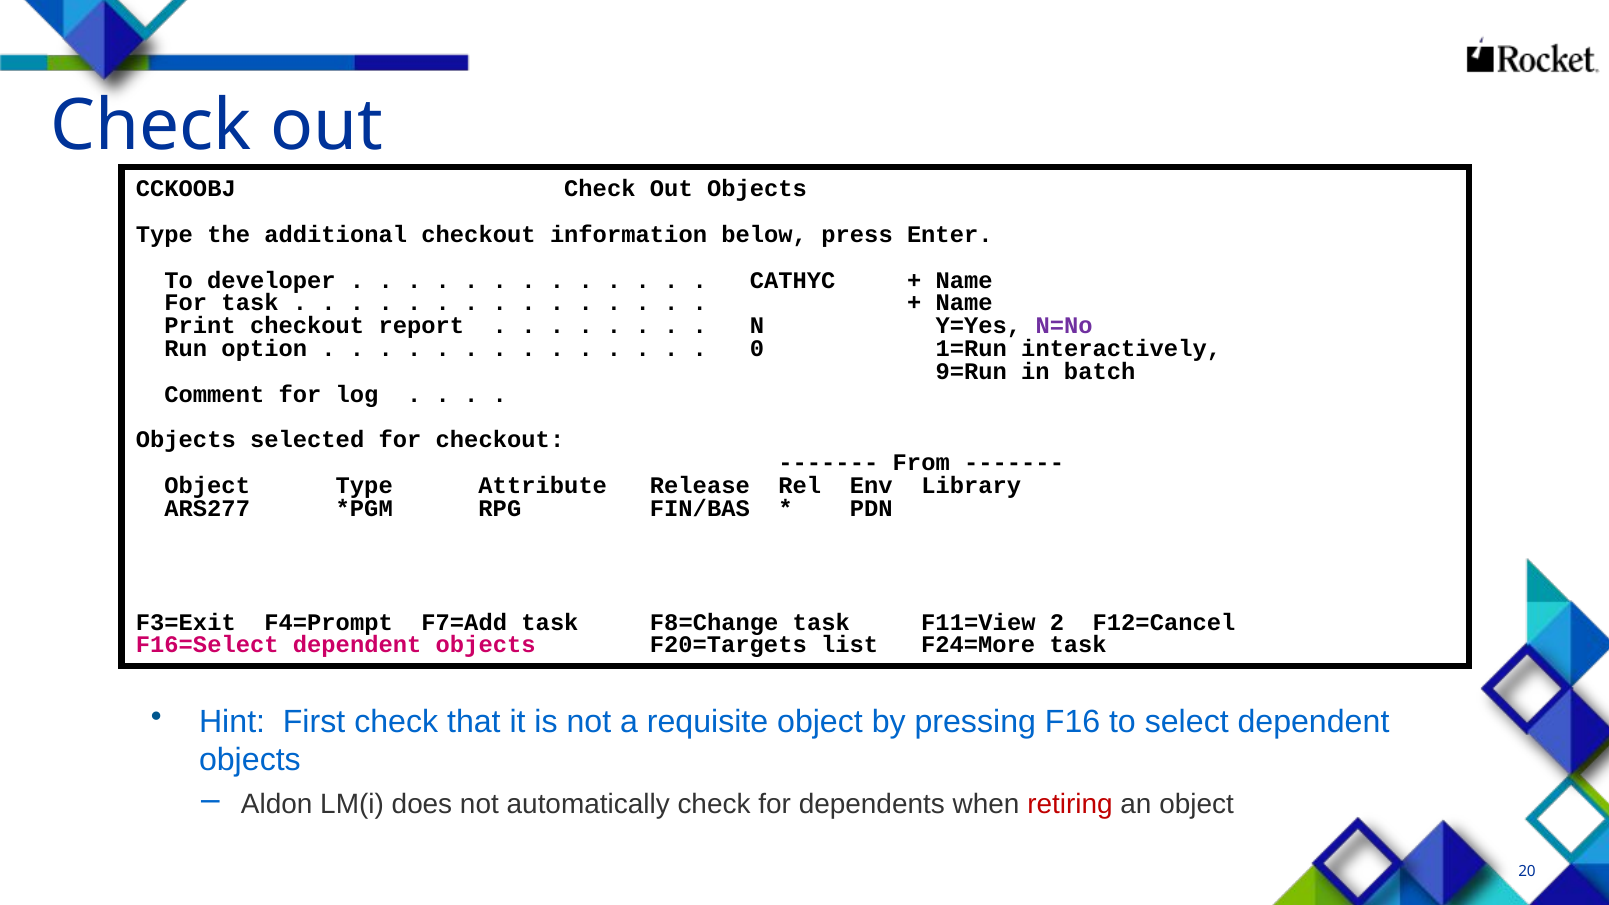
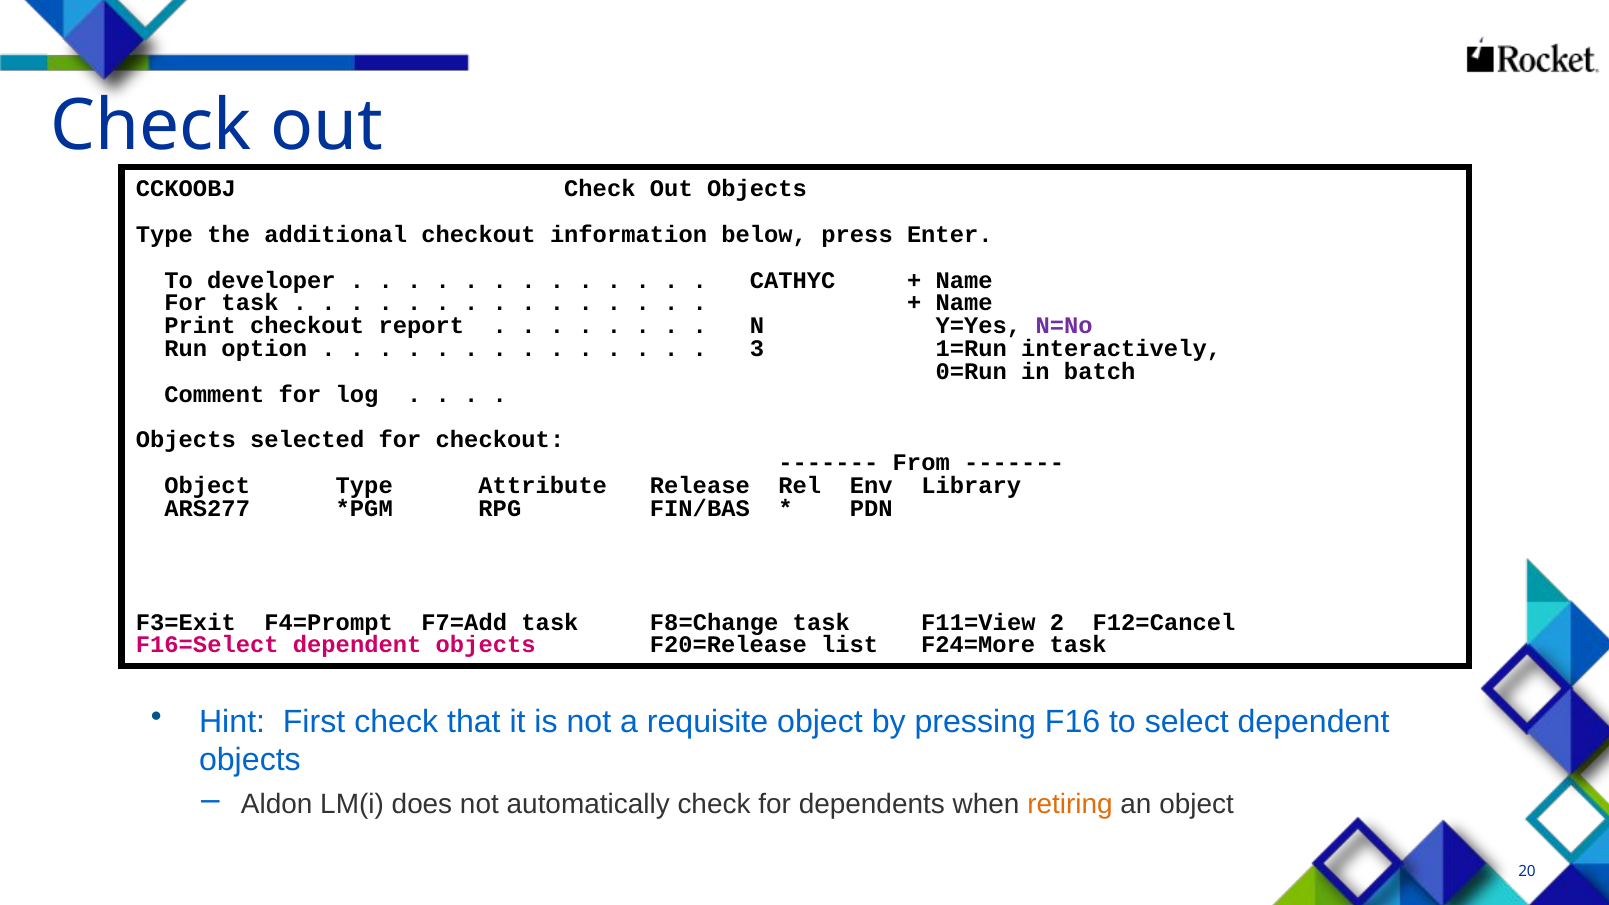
0: 0 -> 3
9=Run: 9=Run -> 0=Run
F20=Targets: F20=Targets -> F20=Release
retiring colour: red -> orange
